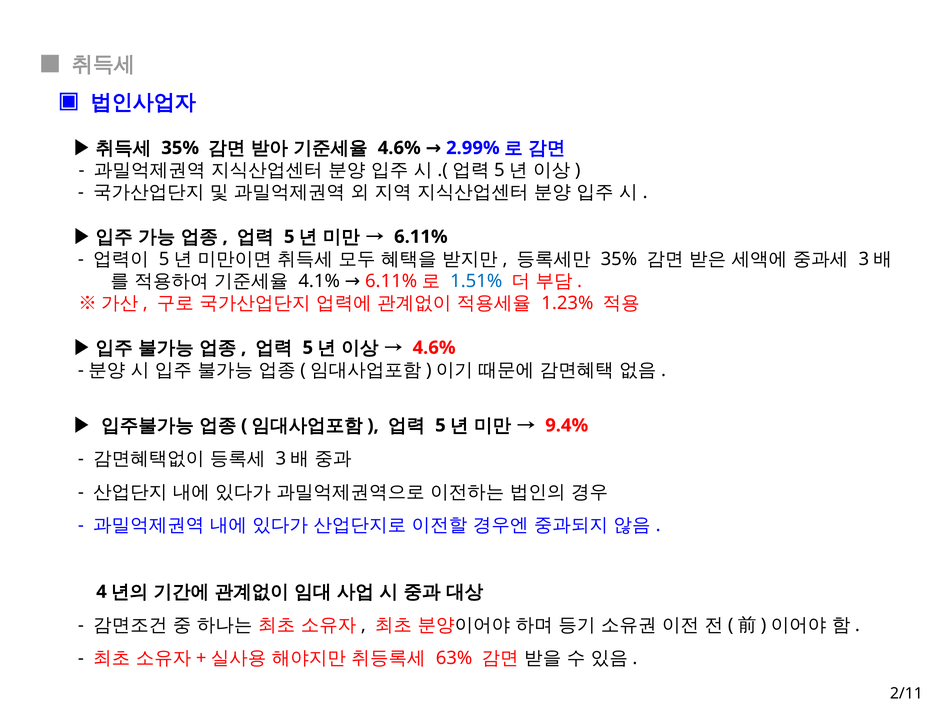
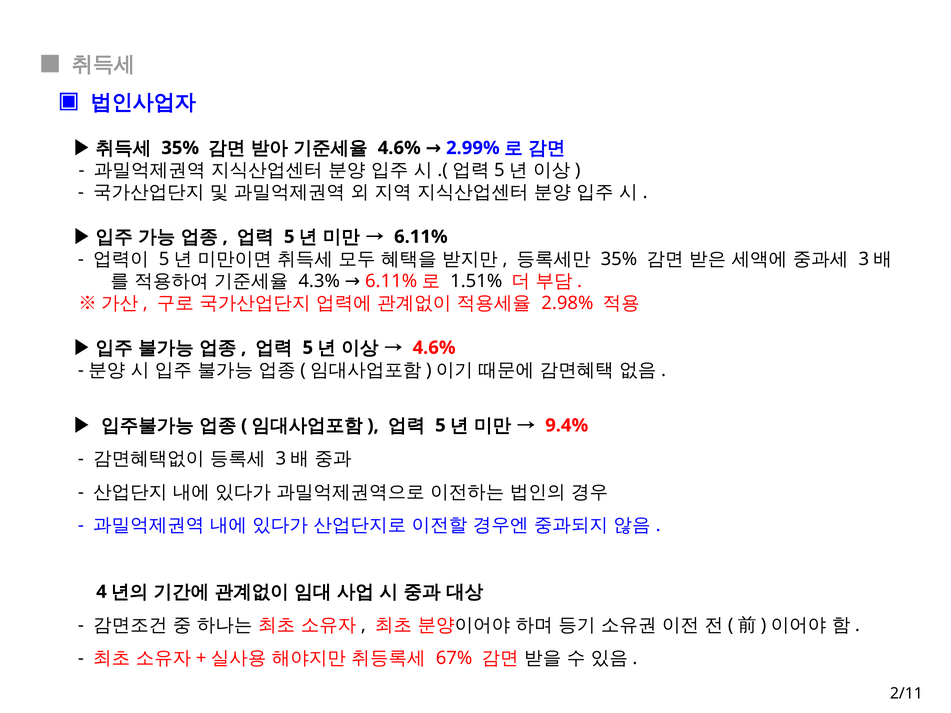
4.1%: 4.1% -> 4.3%
1.51% colour: blue -> black
1.23%: 1.23% -> 2.98%
63%: 63% -> 67%
